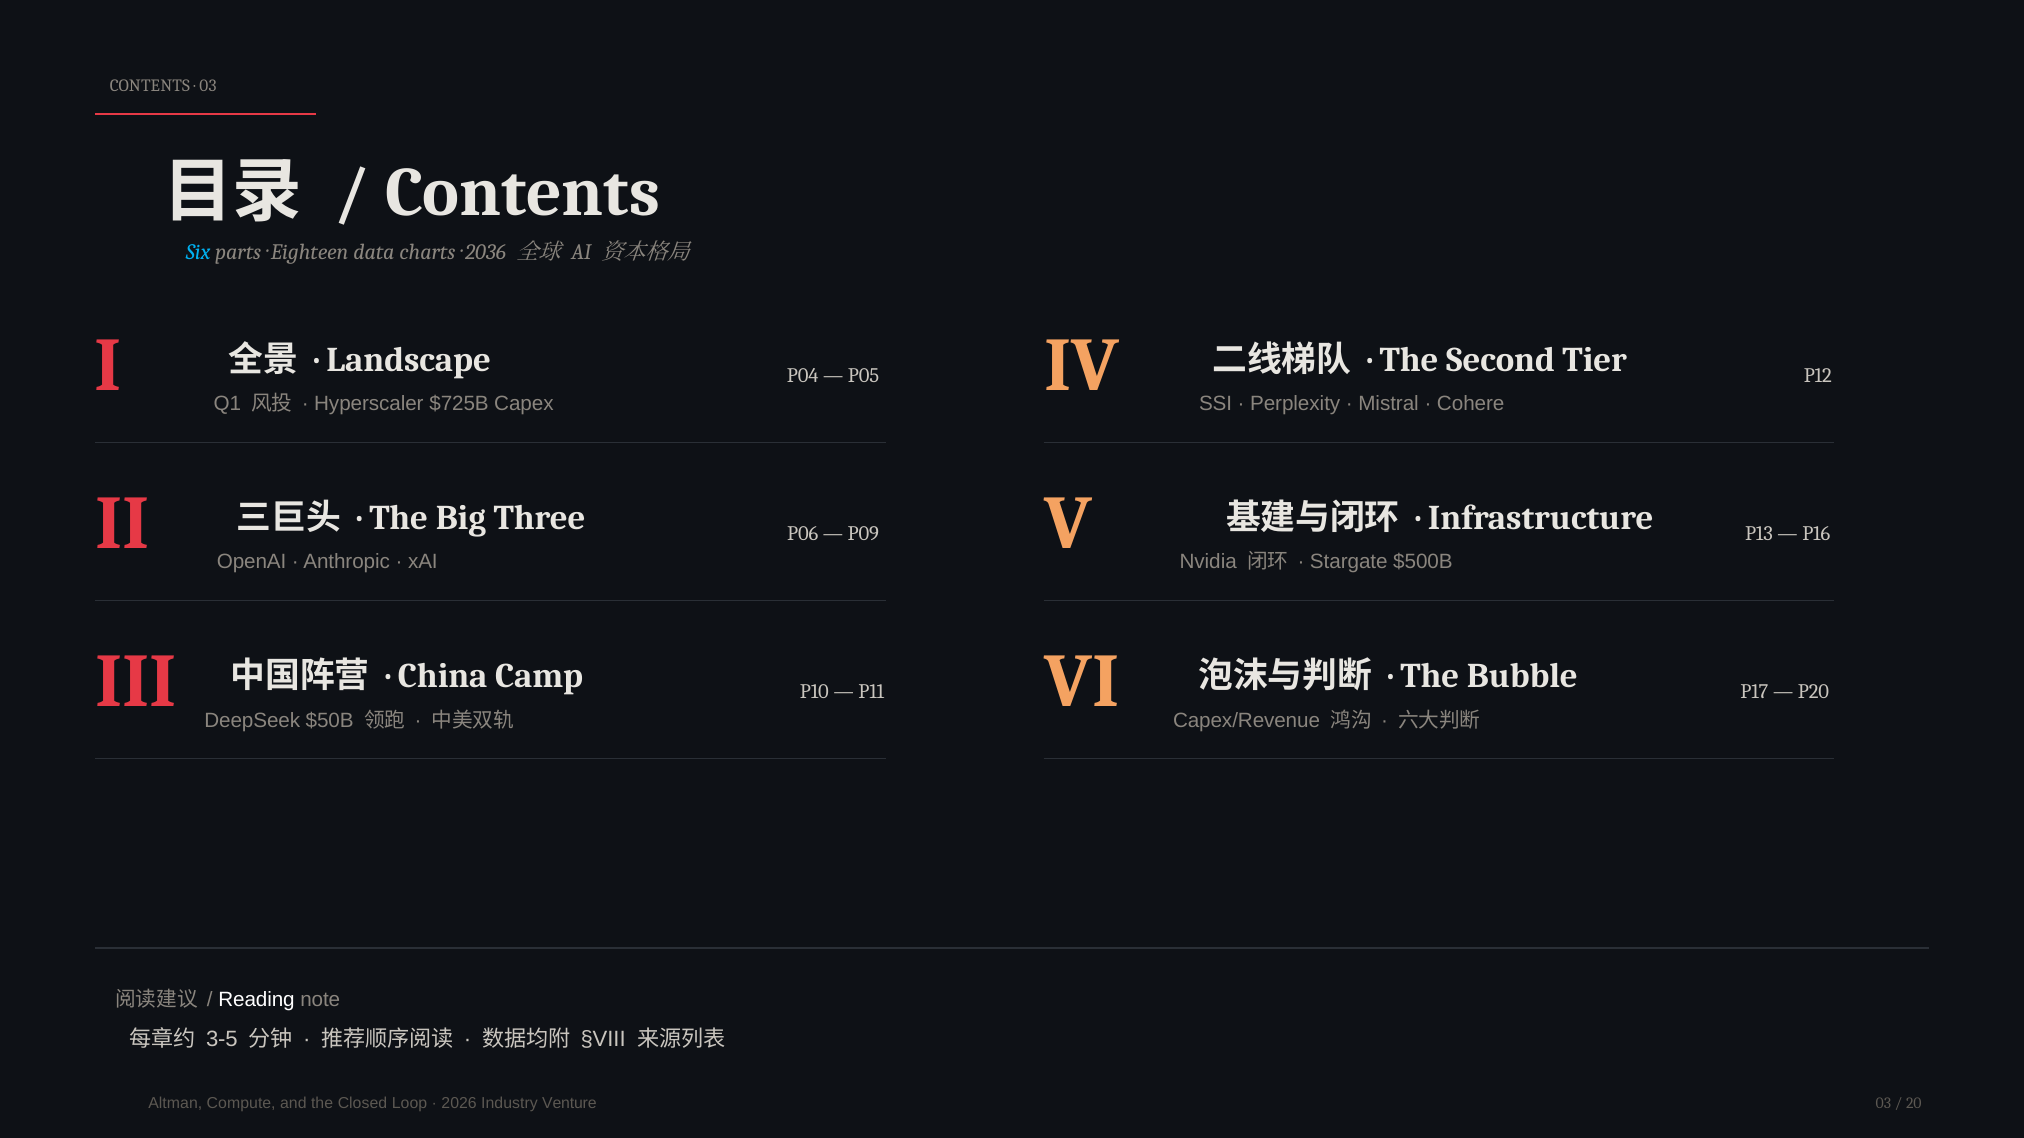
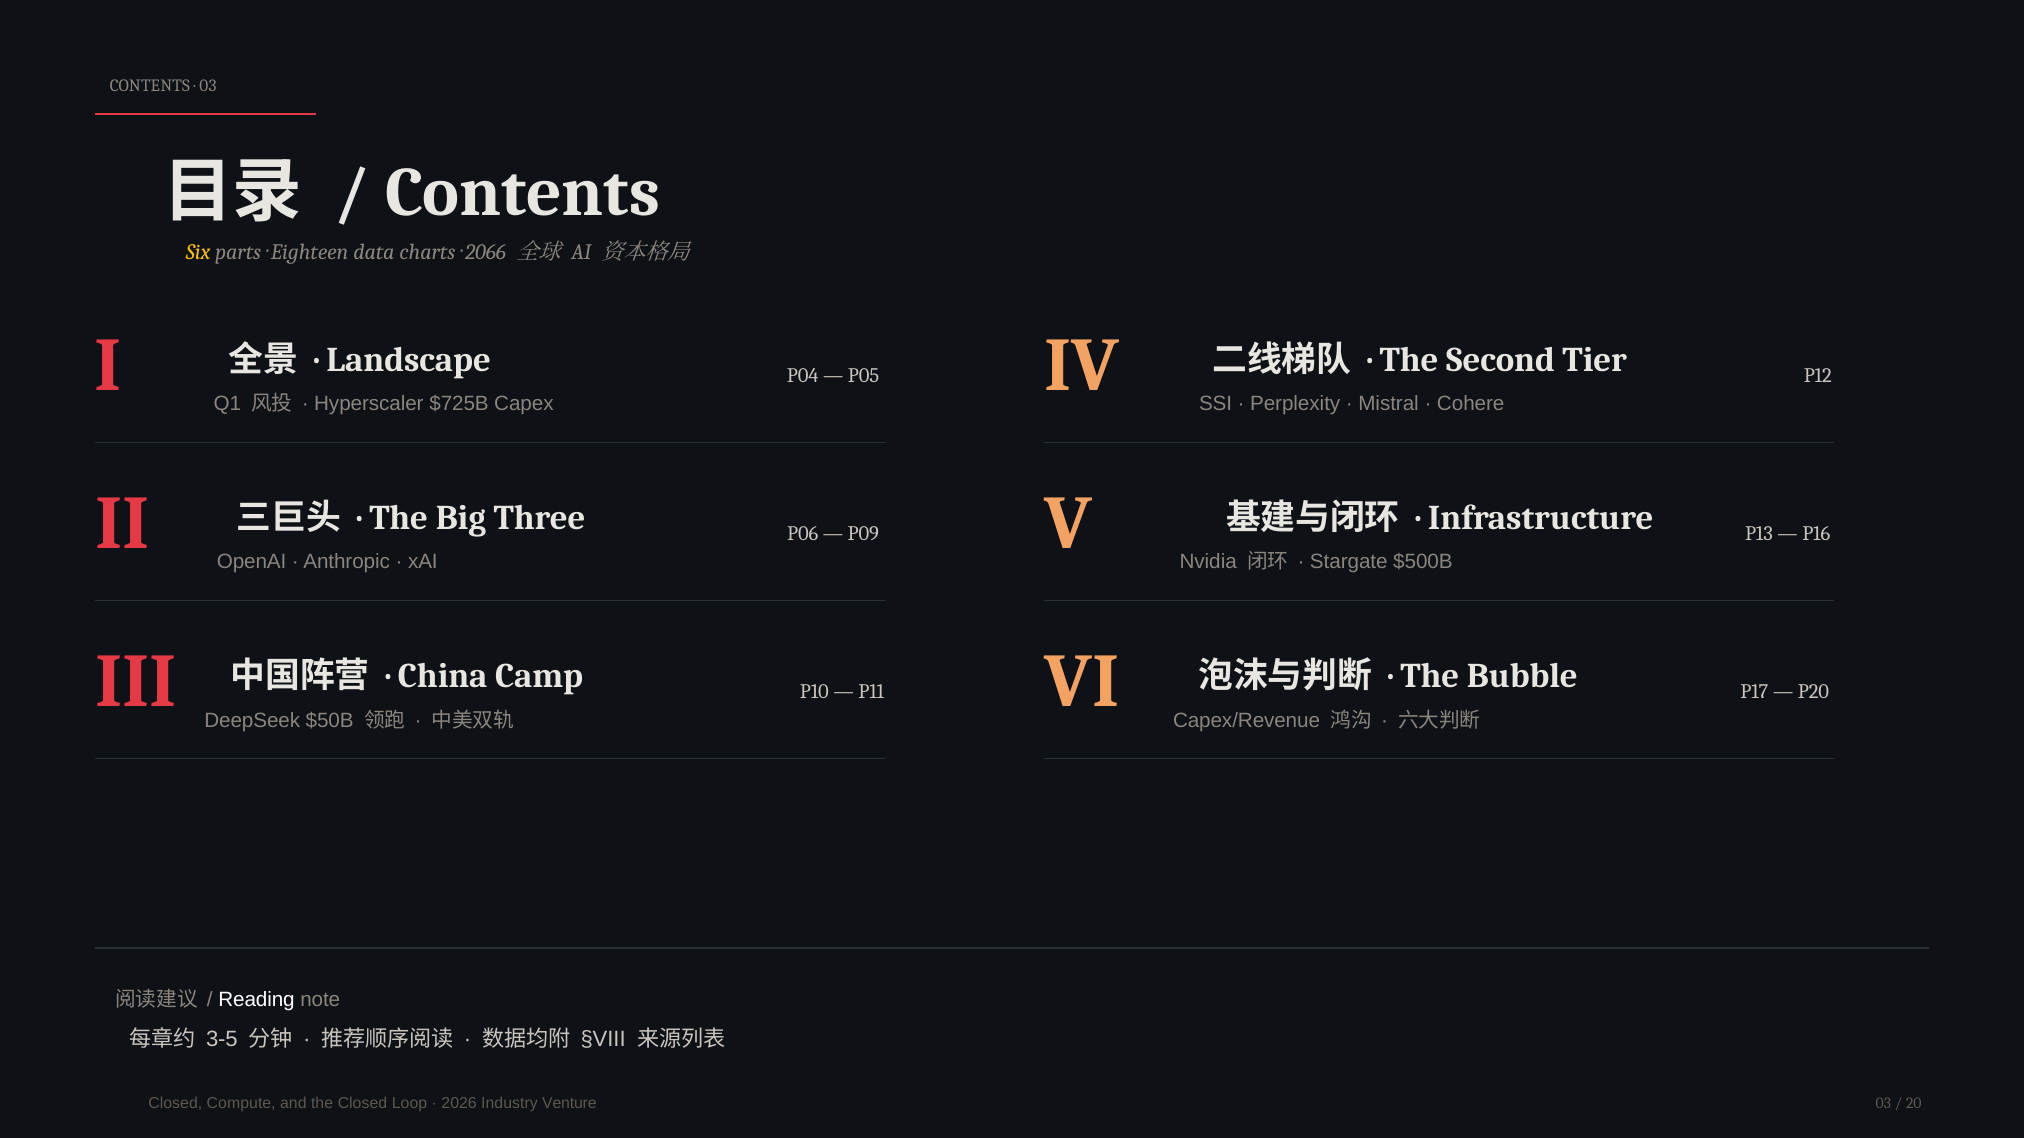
Six colour: light blue -> yellow
2036: 2036 -> 2066
Altman at (175, 1104): Altman -> Closed
